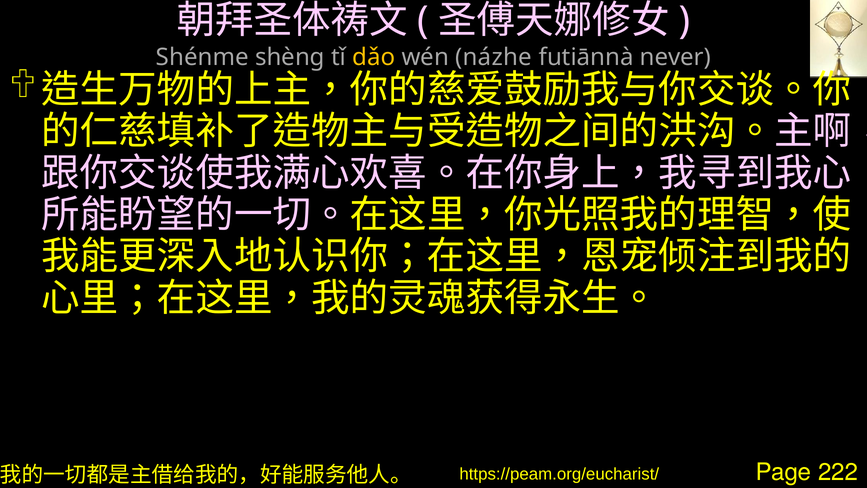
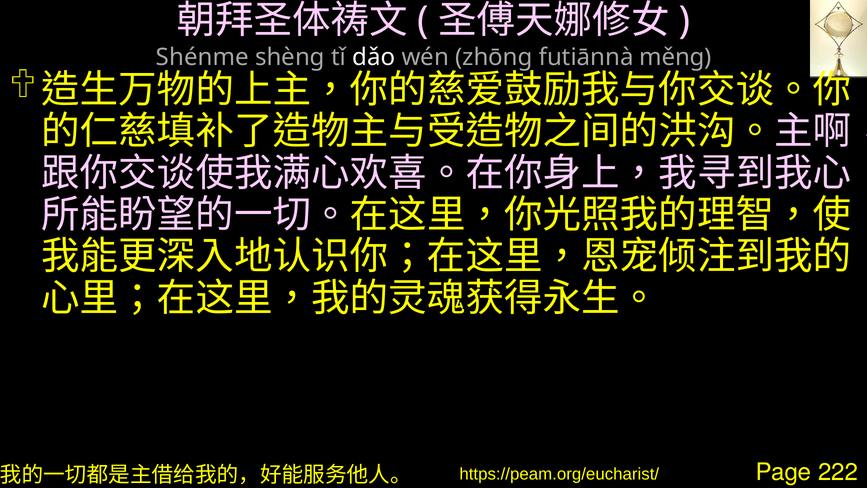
dǎo colour: yellow -> white
názhe: názhe -> zhōng
never: never -> měng
